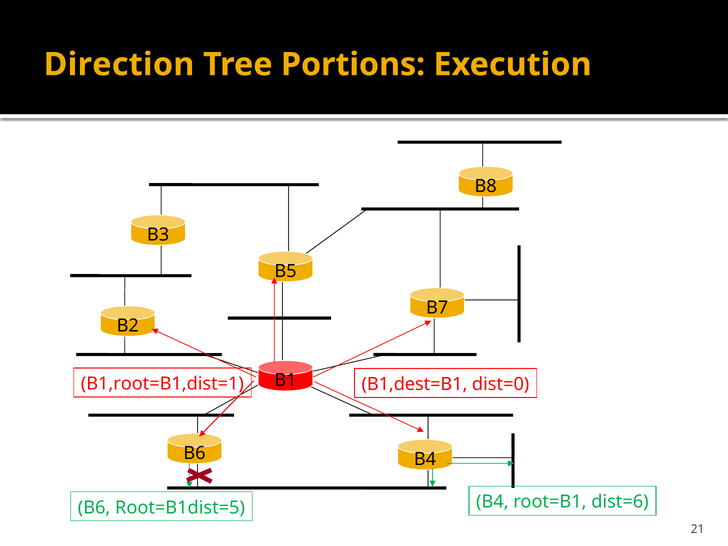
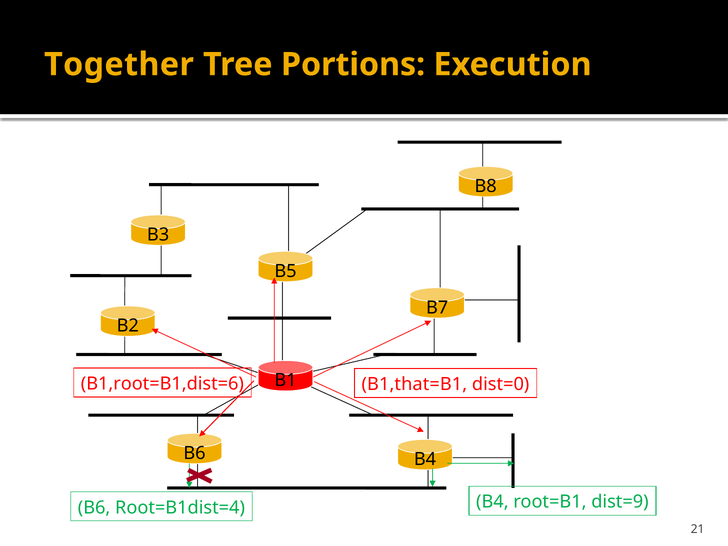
Direction: Direction -> Together
B1,root=B1,dist=1: B1,root=B1,dist=1 -> B1,root=B1,dist=6
B1,dest=B1: B1,dest=B1 -> B1,that=B1
dist=6: dist=6 -> dist=9
Root=B1dist=5: Root=B1dist=5 -> Root=B1dist=4
